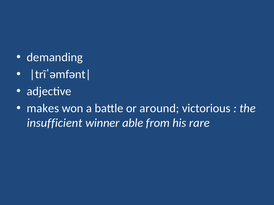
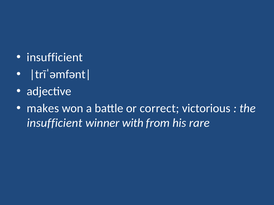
demanding at (55, 57): demanding -> insufficient
around: around -> correct
able: able -> with
